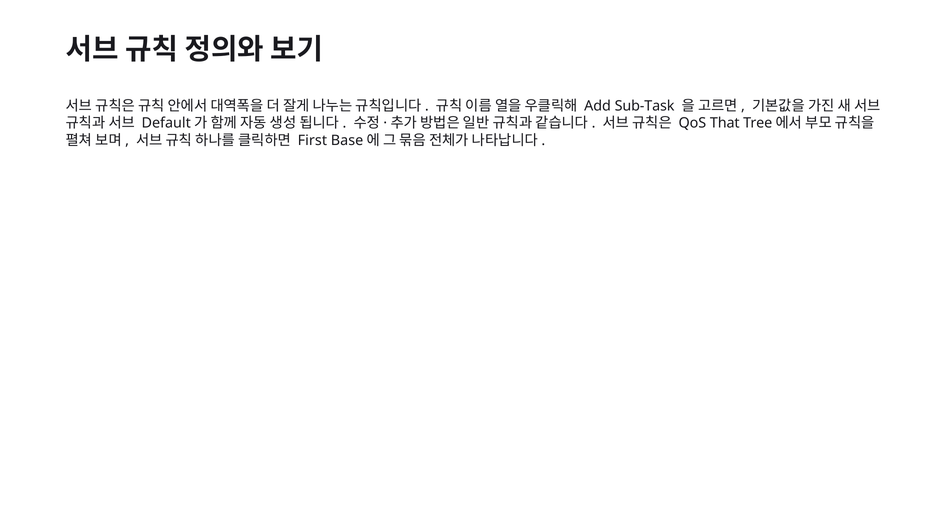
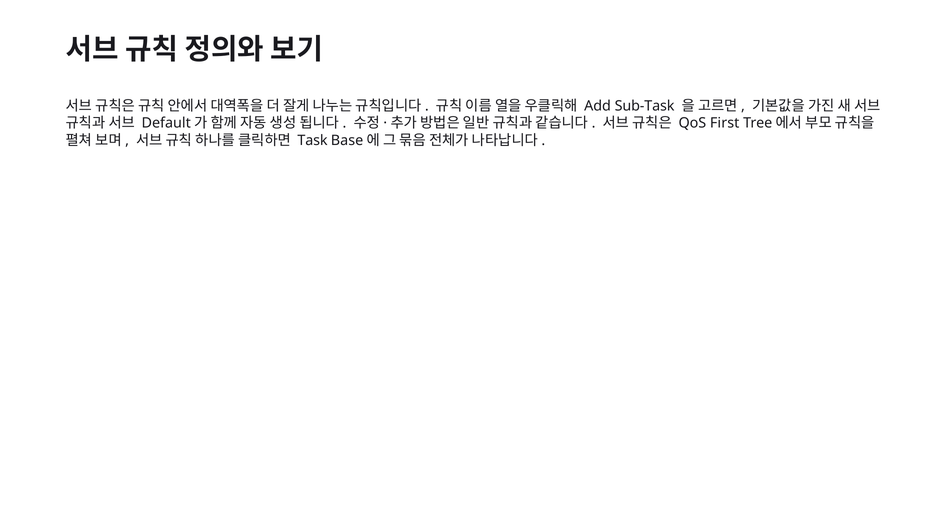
That: That -> First
First: First -> Task
